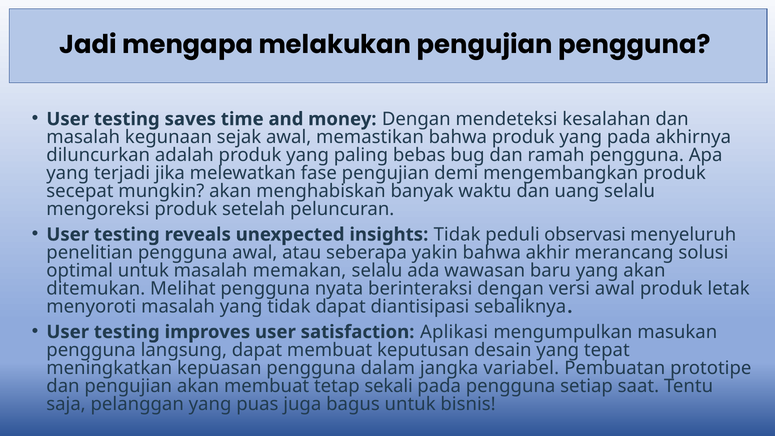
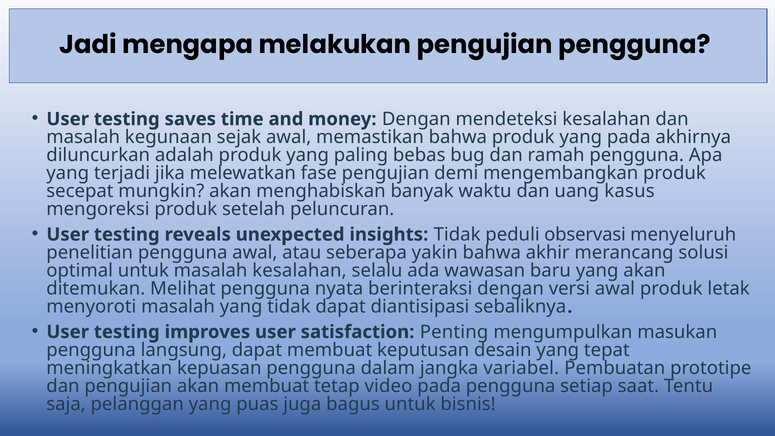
uang selalu: selalu -> kasus
masalah memakan: memakan -> kesalahan
Aplikasi: Aplikasi -> Penting
sekali: sekali -> video
